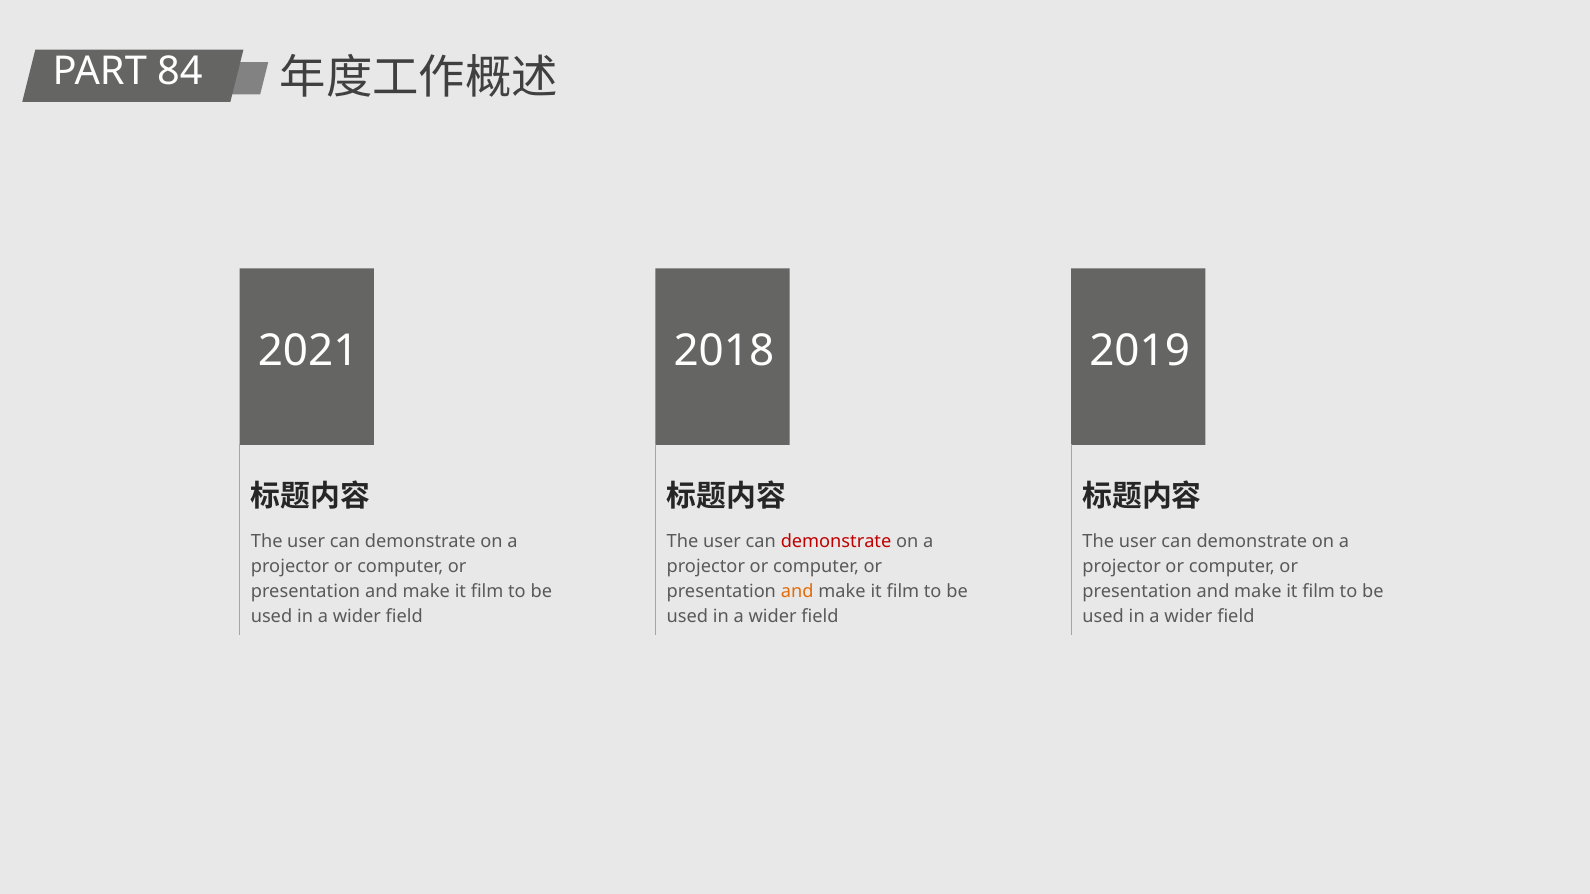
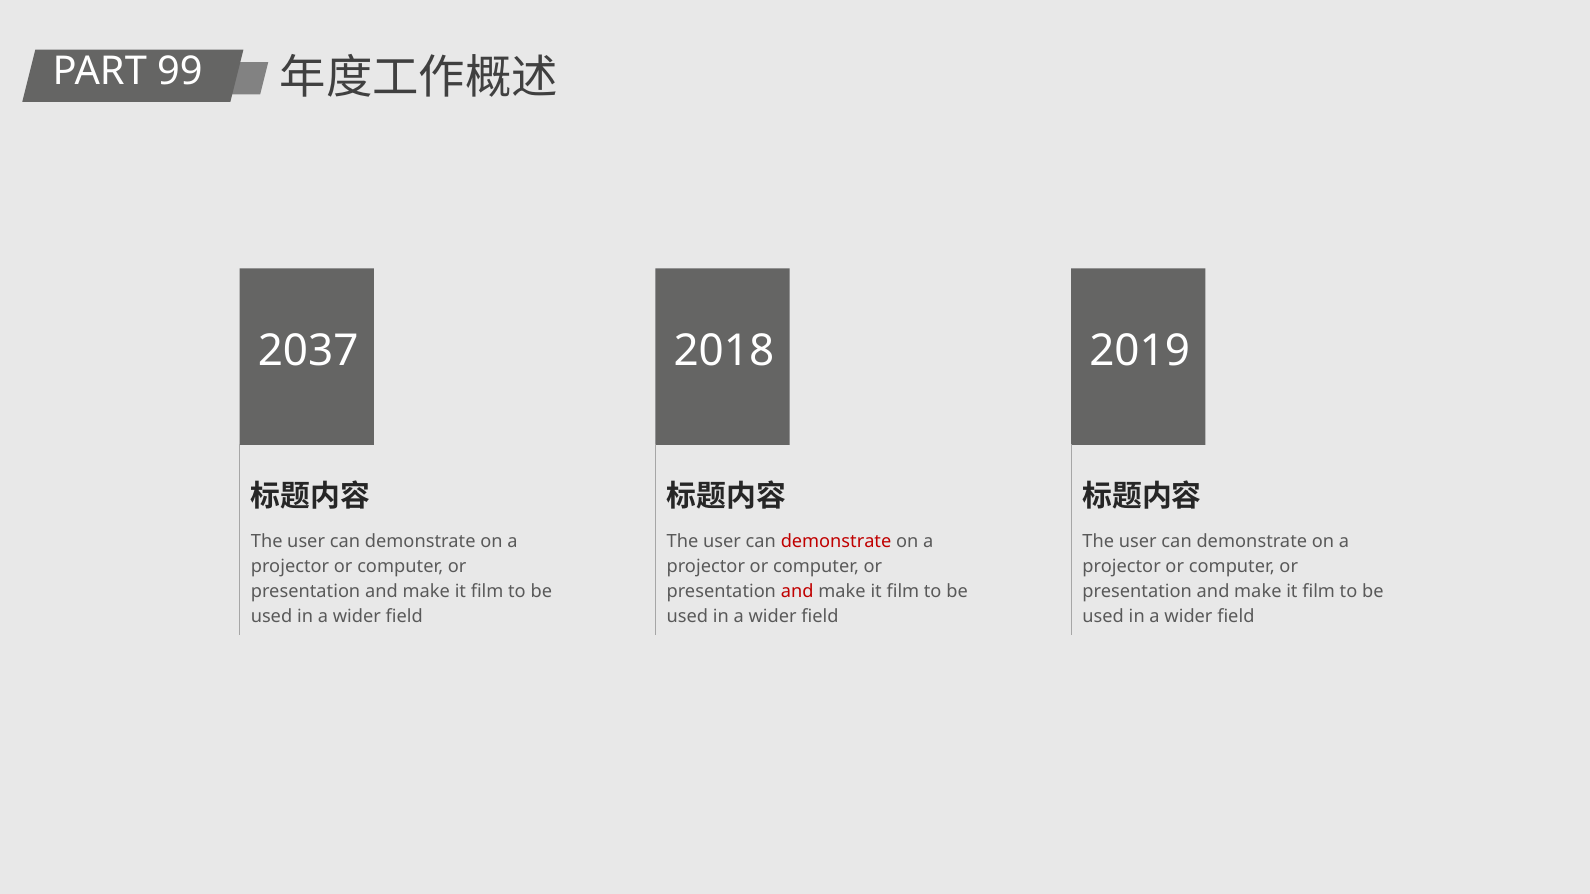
84: 84 -> 99
2021: 2021 -> 2037
and at (797, 591) colour: orange -> red
